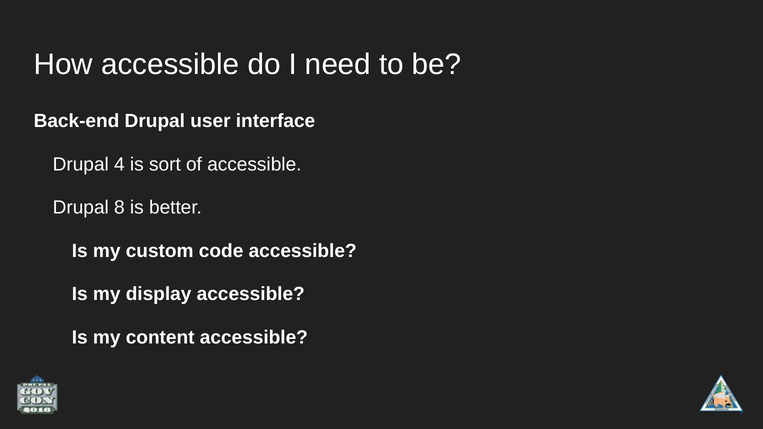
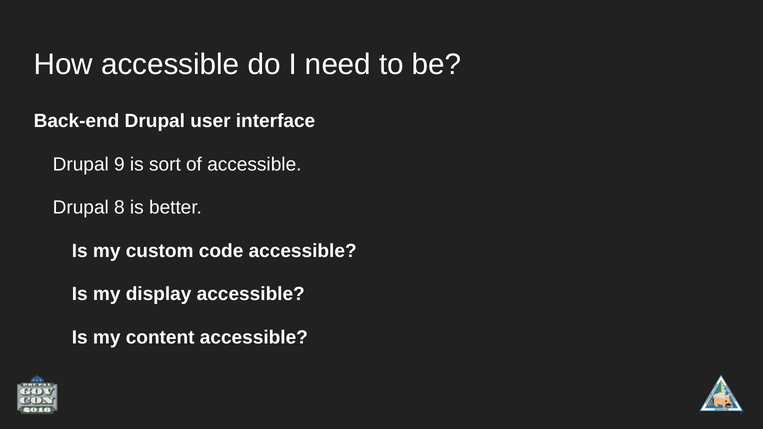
4: 4 -> 9
